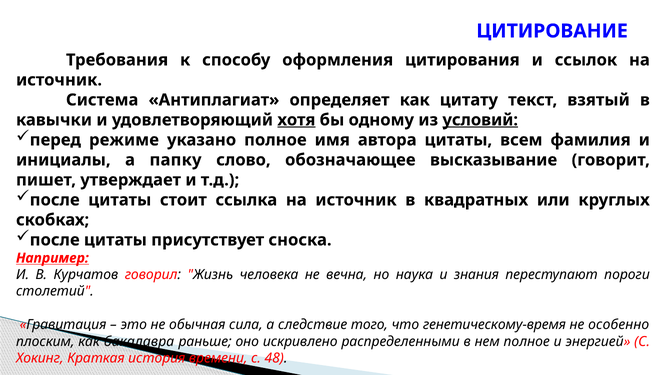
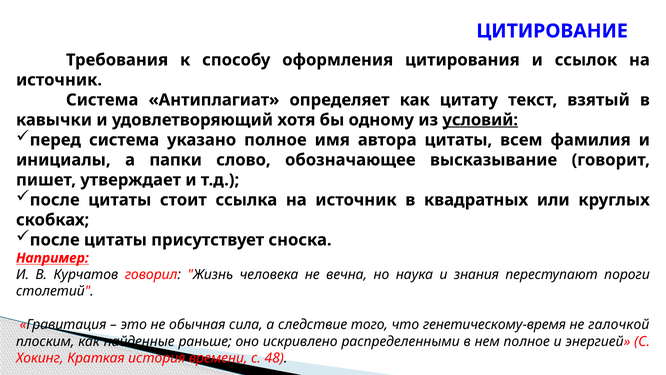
хотя underline: present -> none
перед режиме: режиме -> система
папку: папку -> папки
особенно: особенно -> галочкой
бакалавра: бакалавра -> найденные
